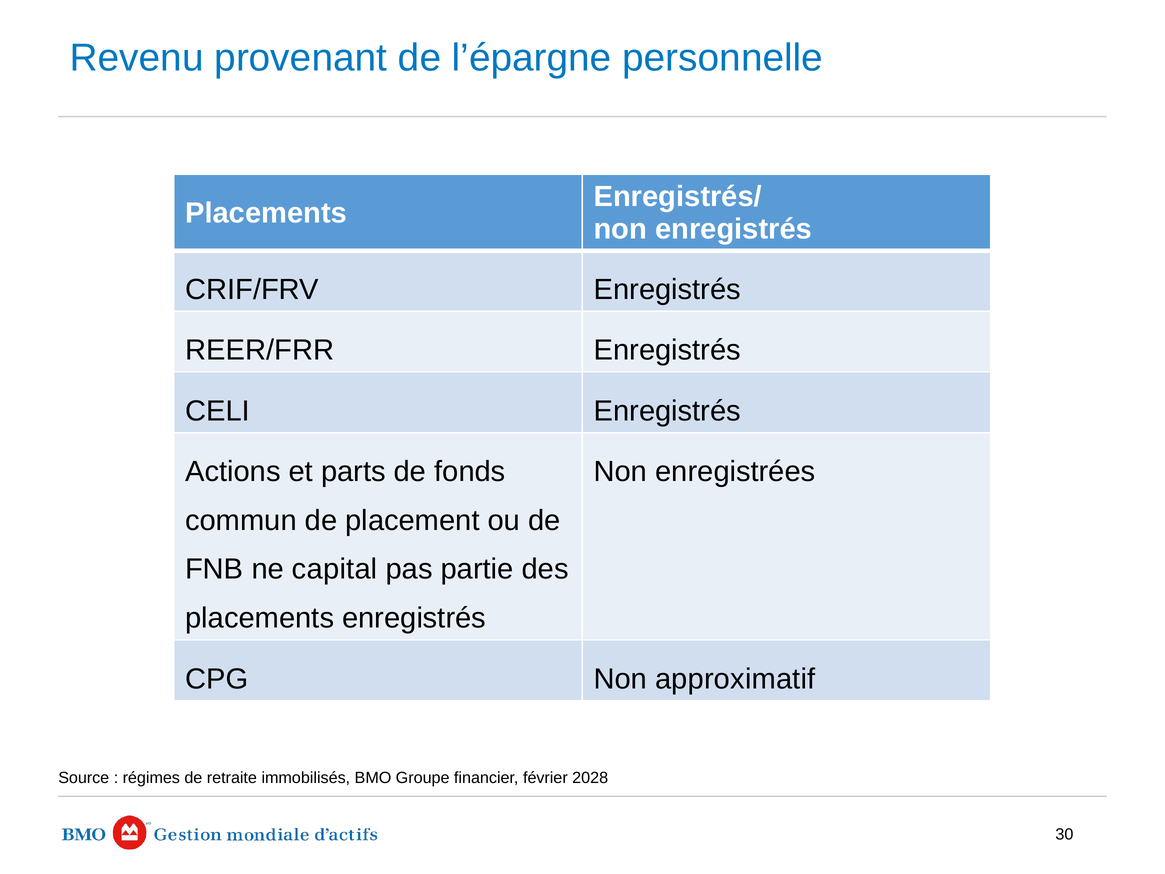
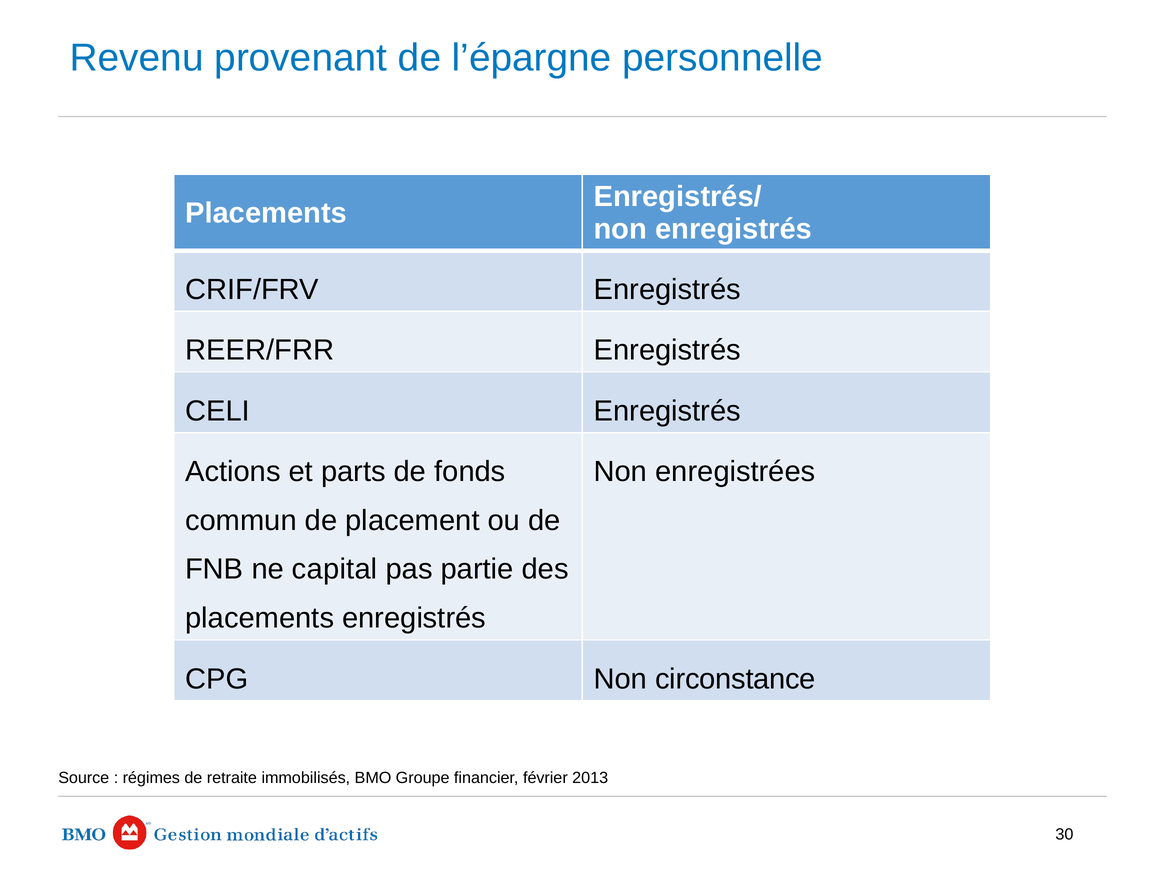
approximatif: approximatif -> circonstance
2028: 2028 -> 2013
